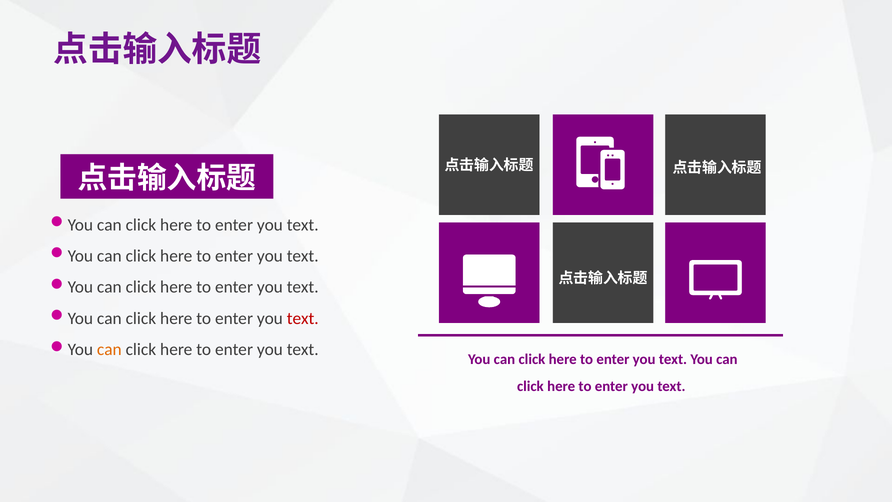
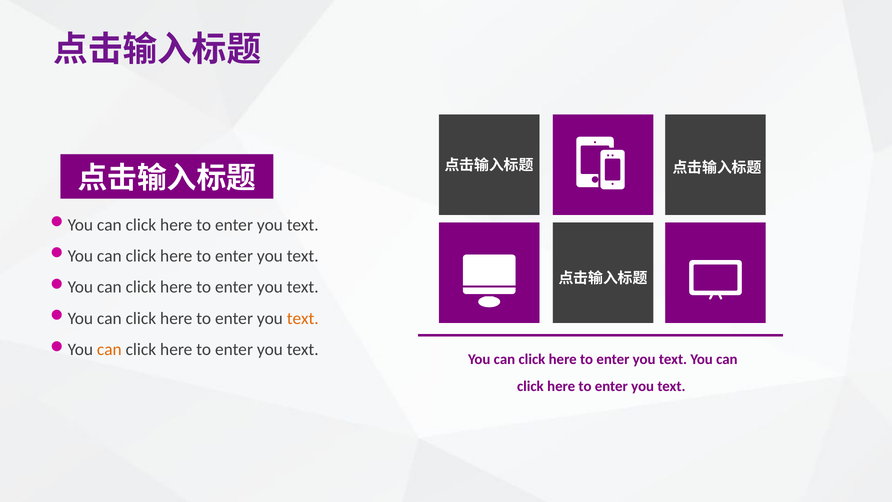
text at (303, 318) colour: red -> orange
